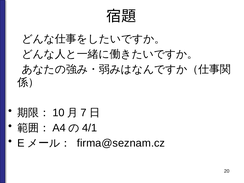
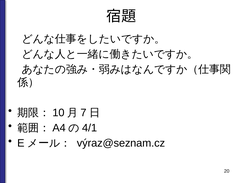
firma@seznam.cz: firma@seznam.cz -> výraz@seznam.cz
